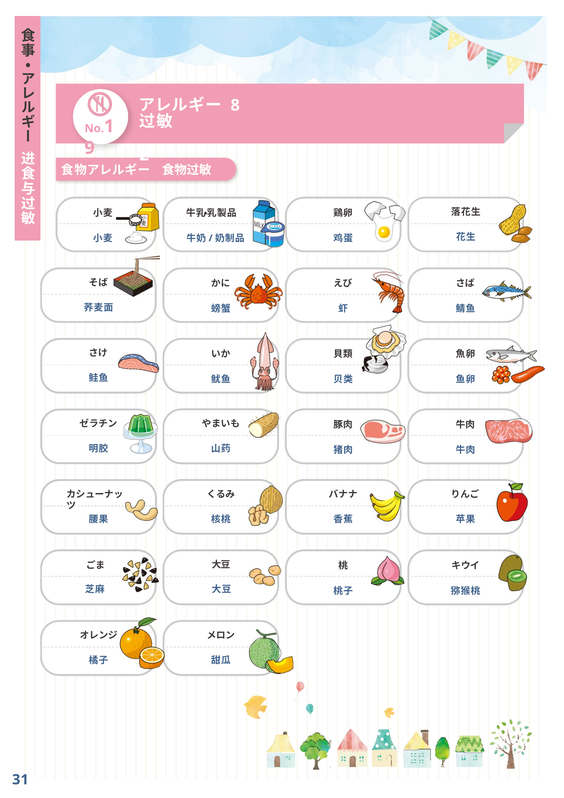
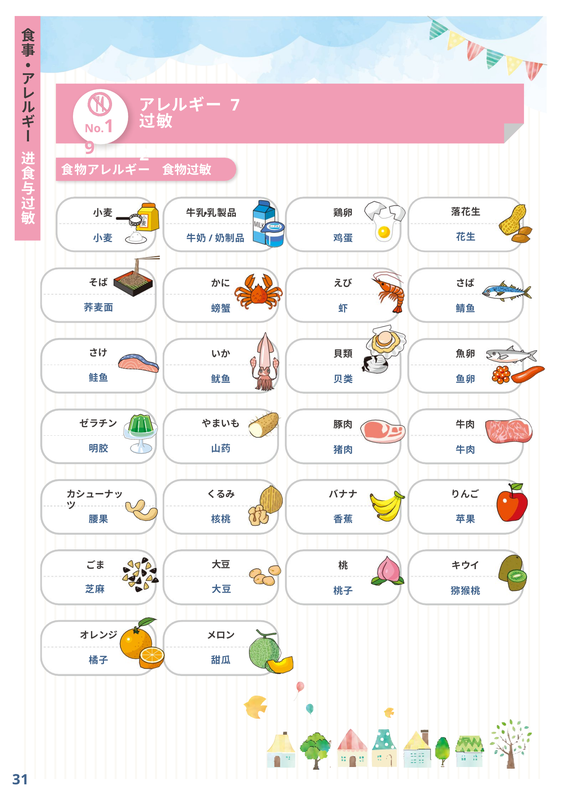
8: 8 -> 7
